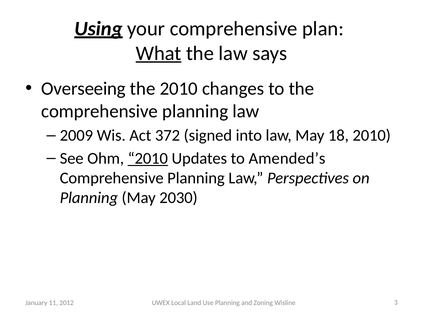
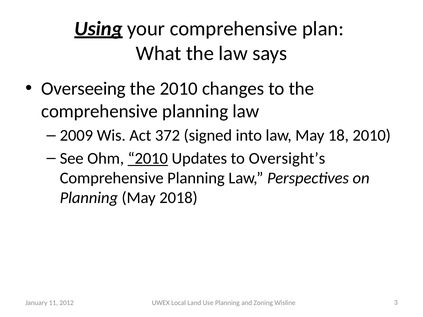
What underline: present -> none
Amended’s: Amended’s -> Oversight’s
2030: 2030 -> 2018
